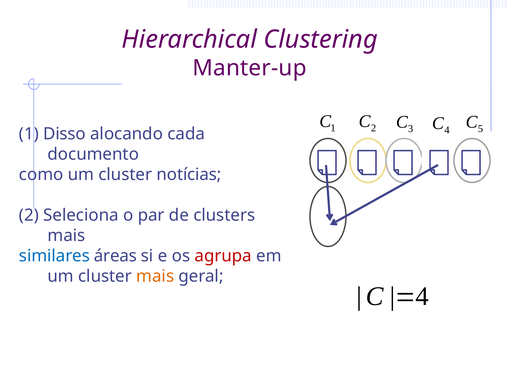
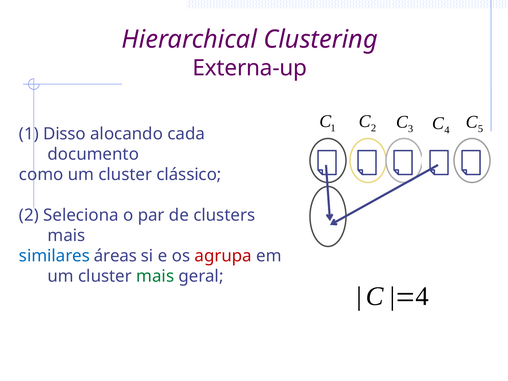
Manter-up: Manter-up -> Externa-up
notícias: notícias -> clássico
mais at (155, 276) colour: orange -> green
